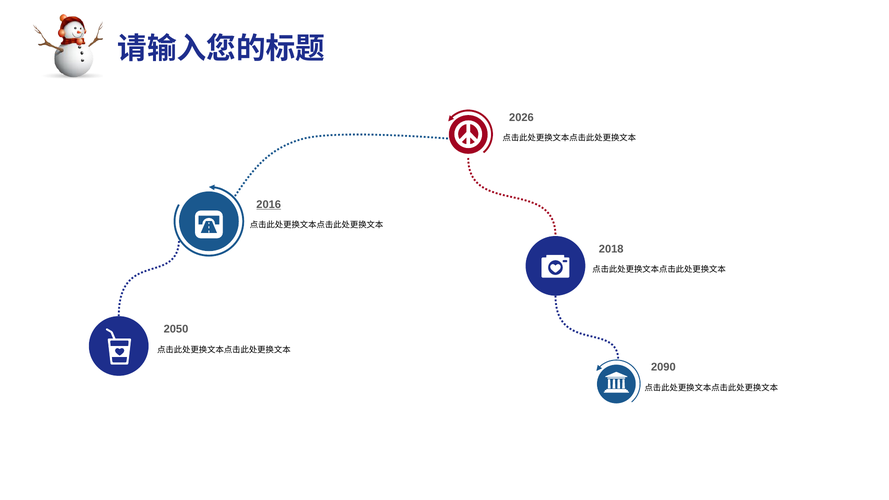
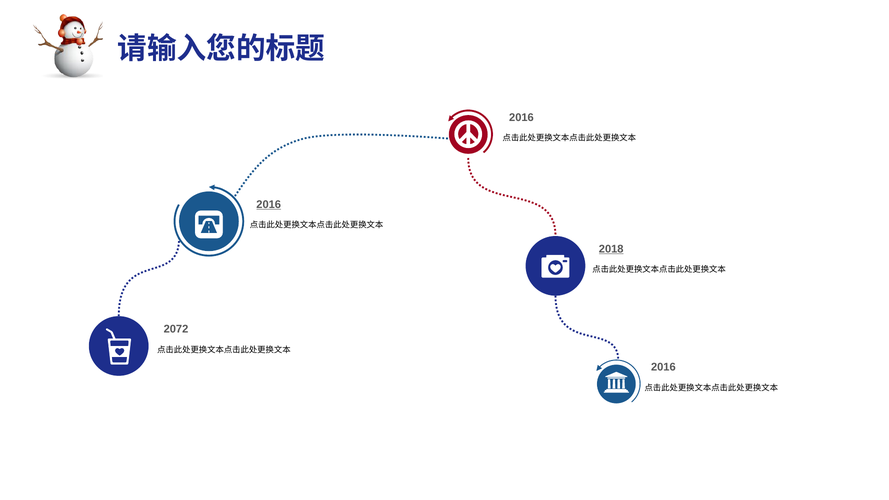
2026 at (521, 117): 2026 -> 2016
2018 underline: none -> present
2050: 2050 -> 2072
2090 at (663, 367): 2090 -> 2016
